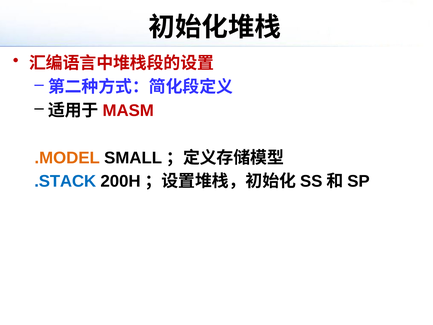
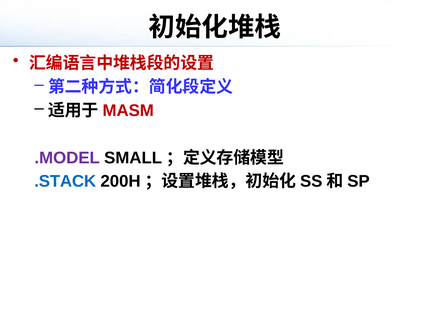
.MODEL colour: orange -> purple
